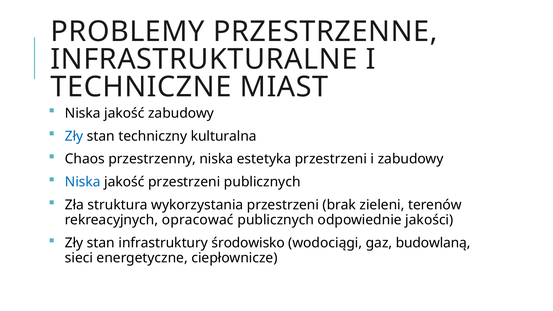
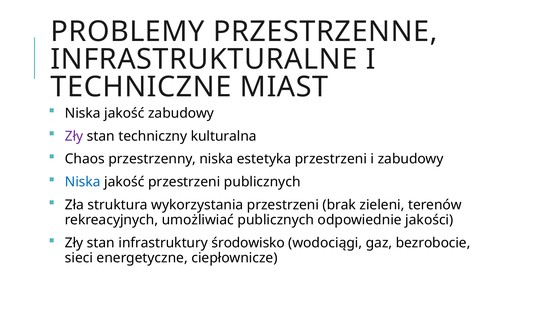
Zły at (74, 136) colour: blue -> purple
opracować: opracować -> umożliwiać
budowlaną: budowlaną -> bezrobocie
